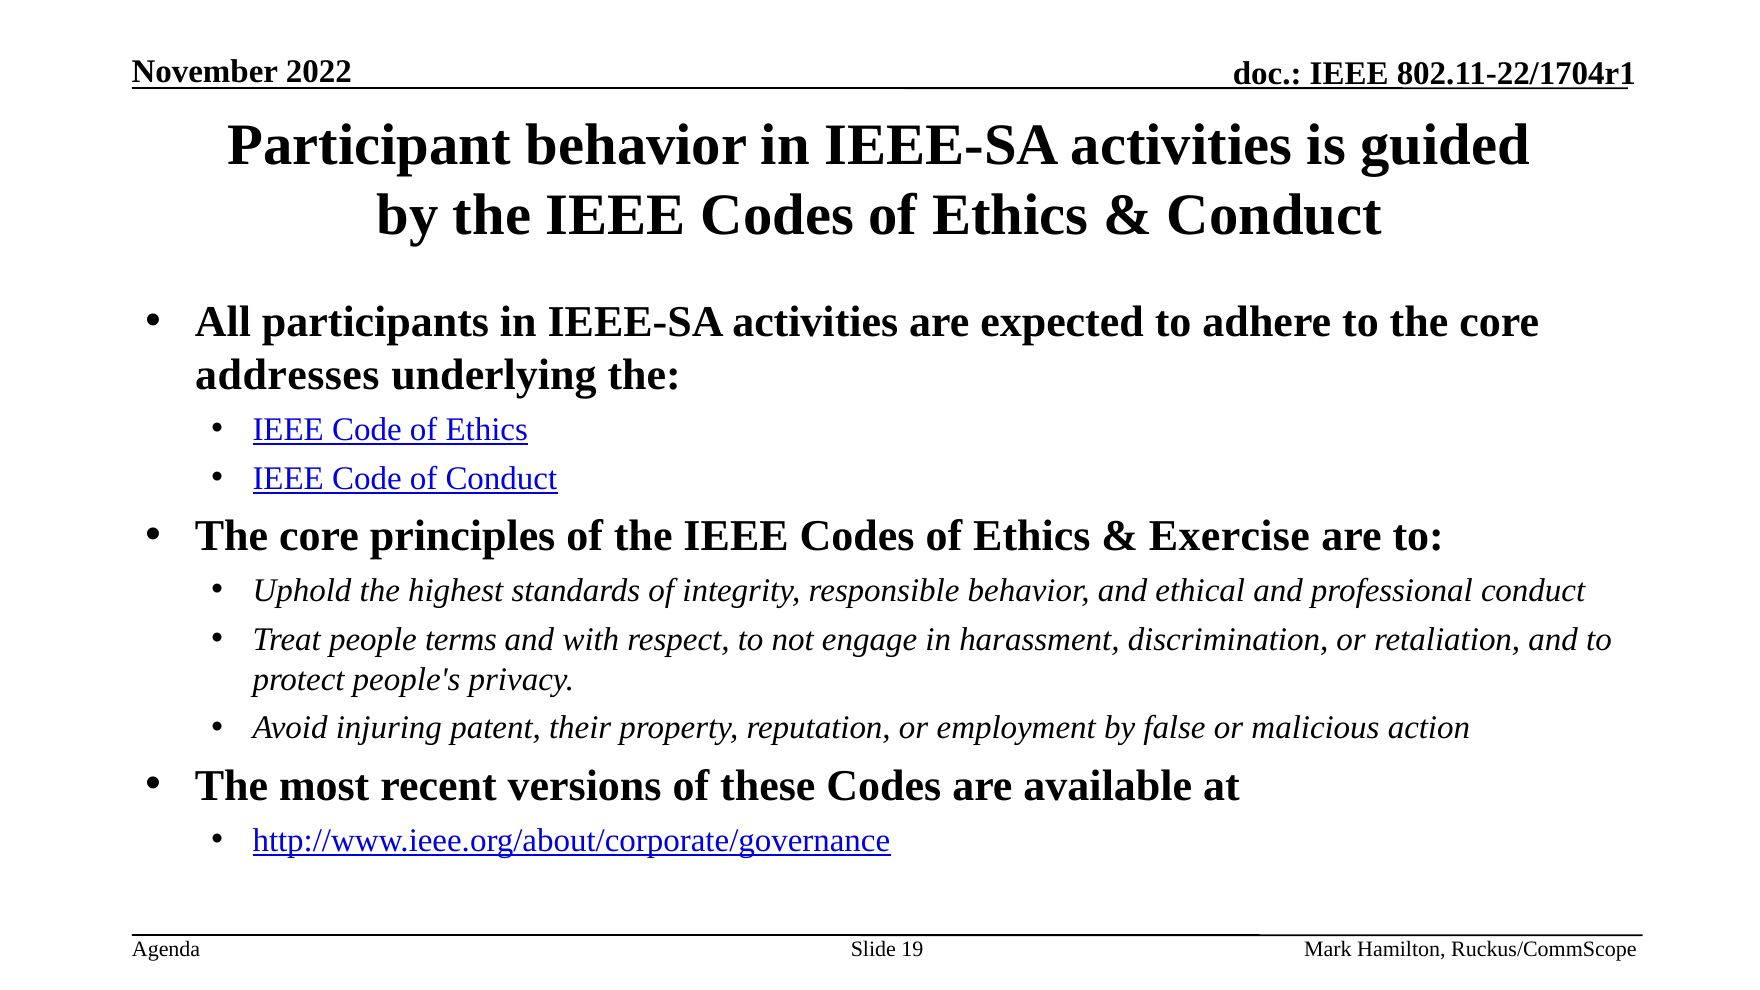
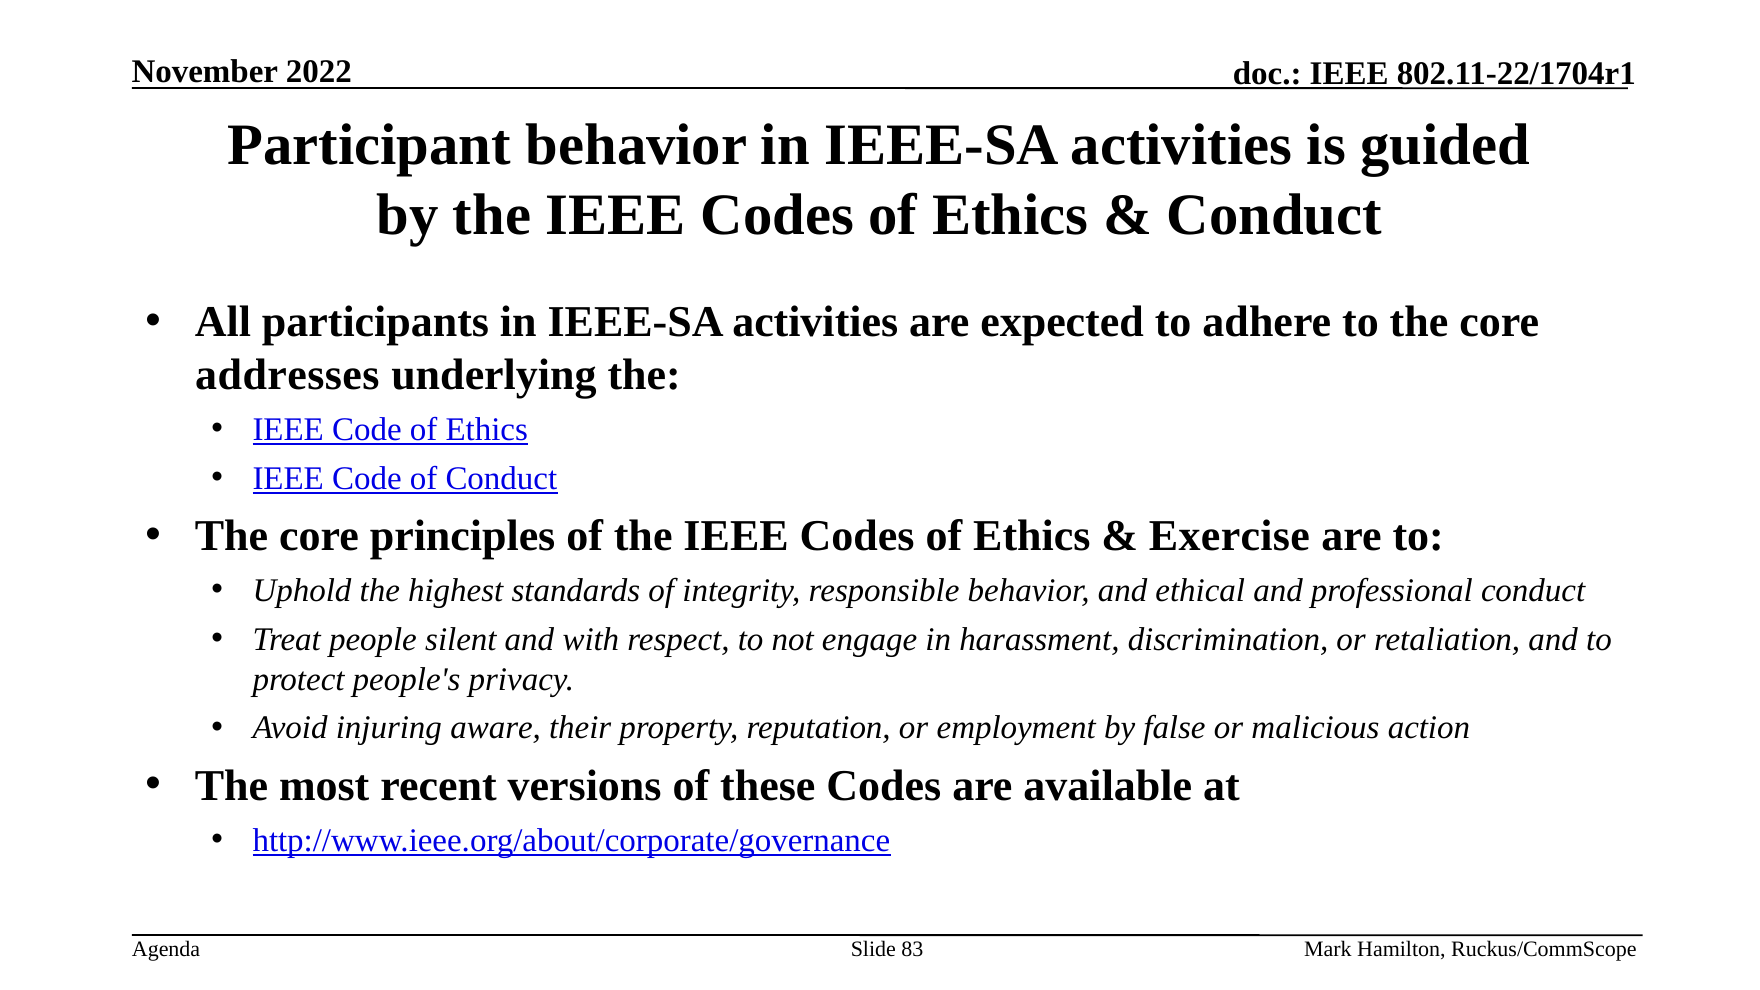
terms: terms -> silent
patent: patent -> aware
19: 19 -> 83
